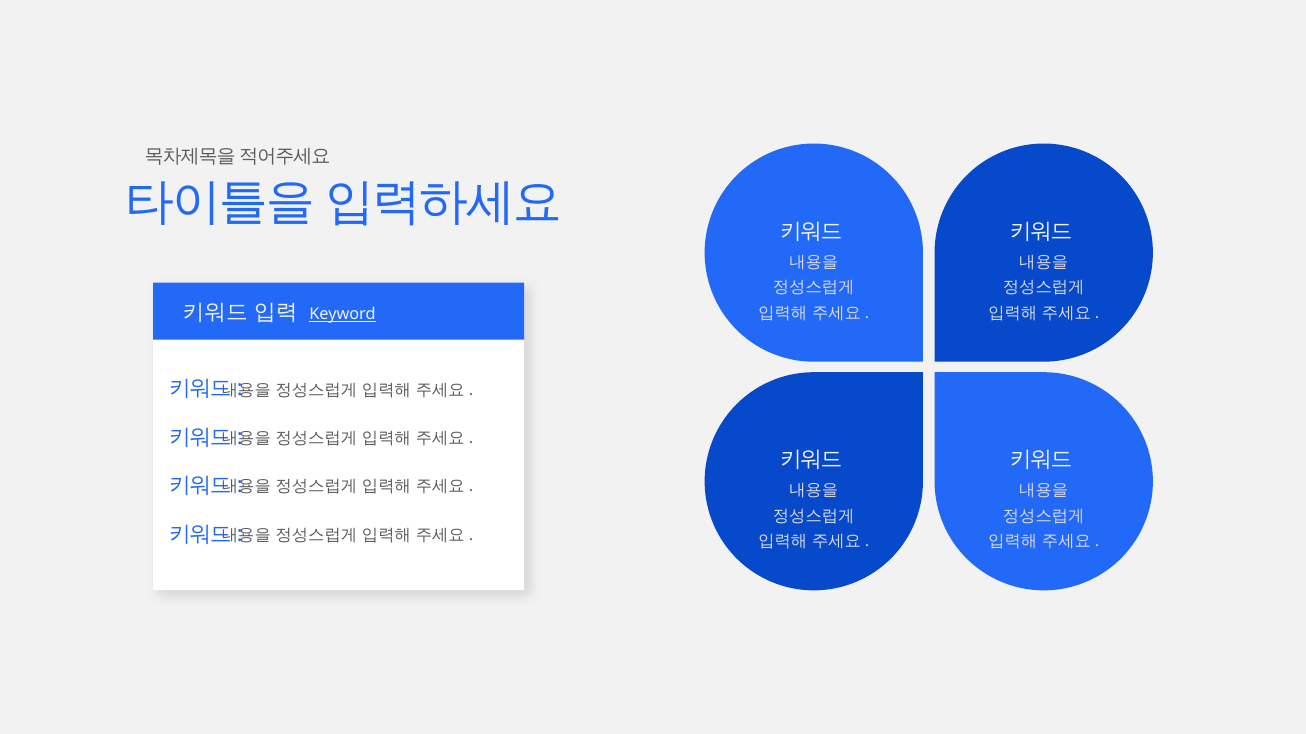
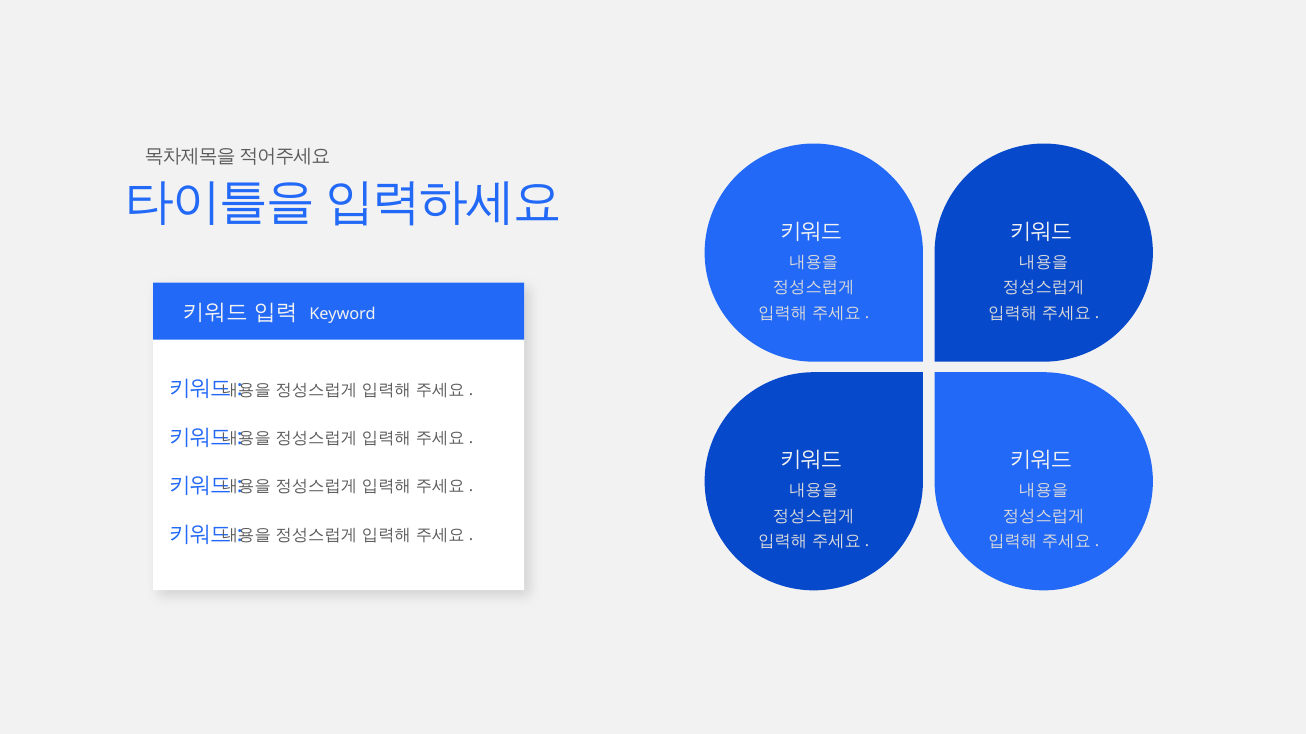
Keyword underline: present -> none
